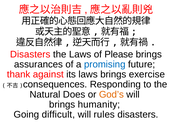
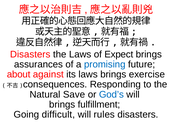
Please: Please -> Expect
thank: thank -> about
Does: Does -> Save
God’s colour: orange -> blue
humanity: humanity -> fulfillment
